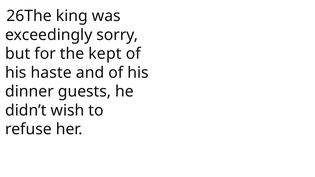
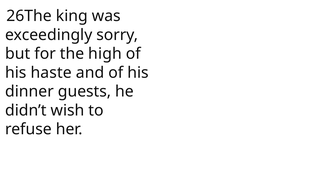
kept: kept -> high
